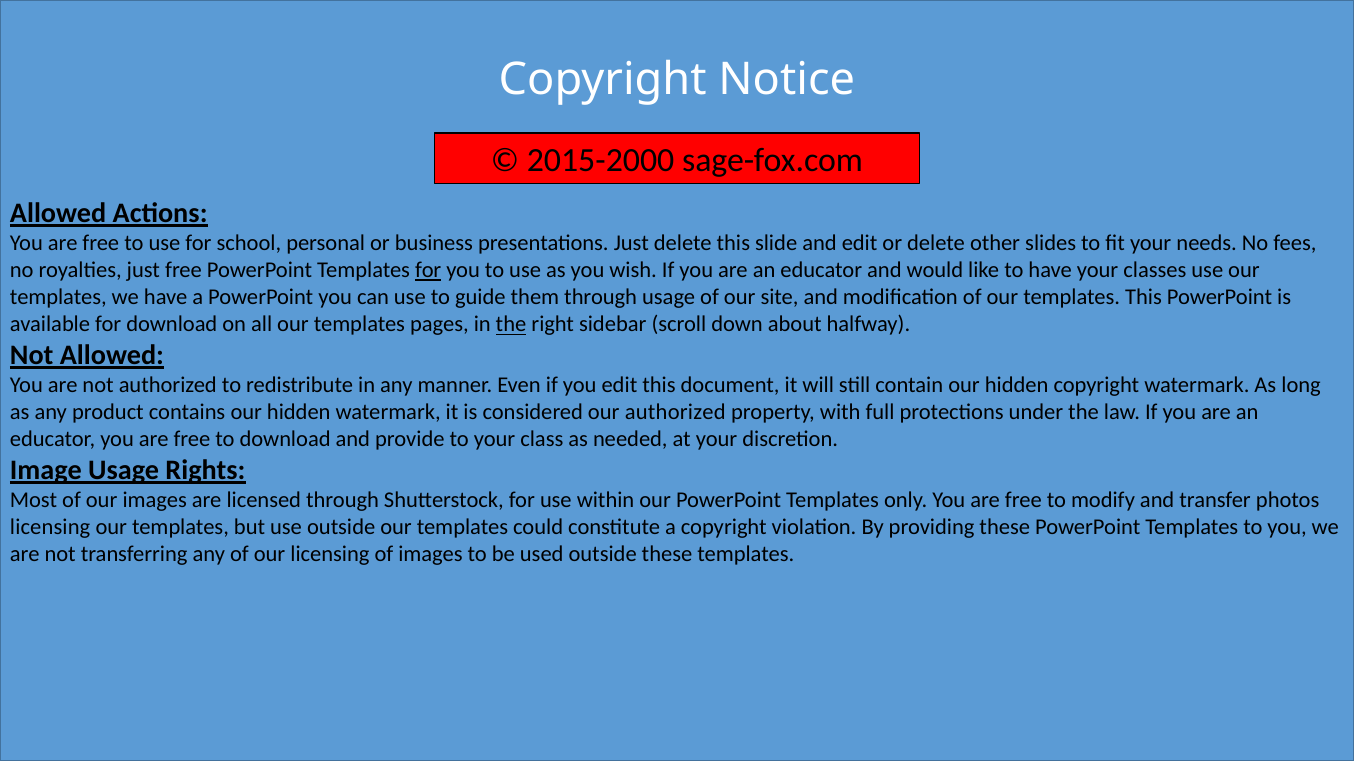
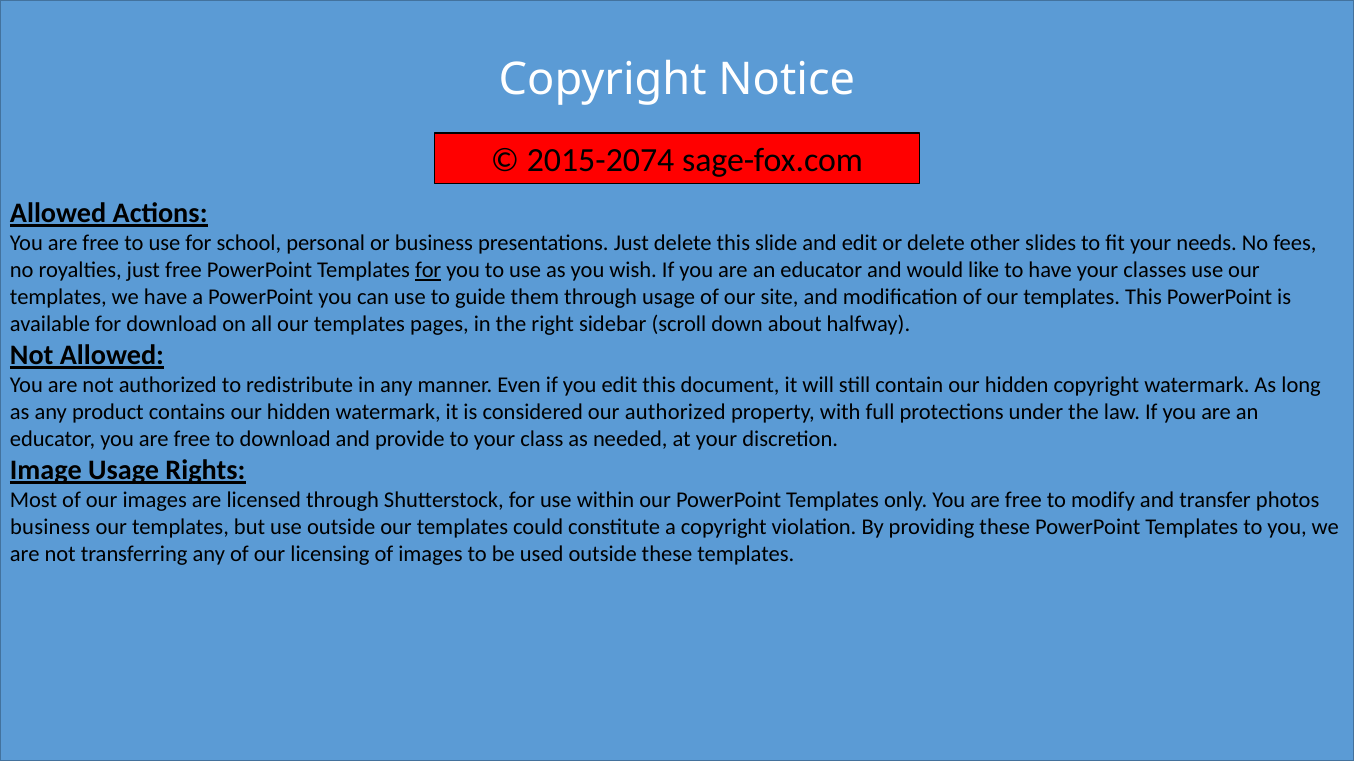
2015-2000: 2015-2000 -> 2015-2074
the at (511, 325) underline: present -> none
licensing at (50, 528): licensing -> business
